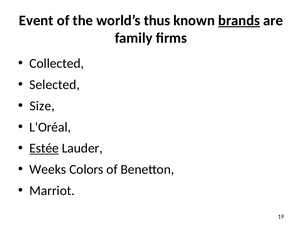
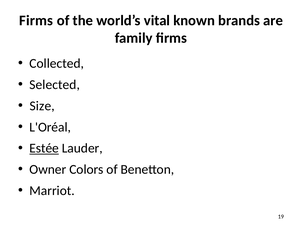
Event at (36, 20): Event -> Firms
thus: thus -> vital
brands underline: present -> none
Weeks: Weeks -> Owner
